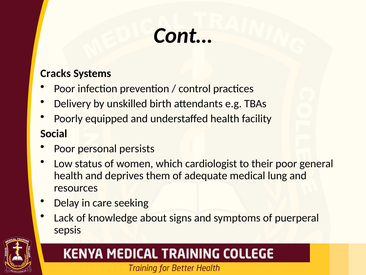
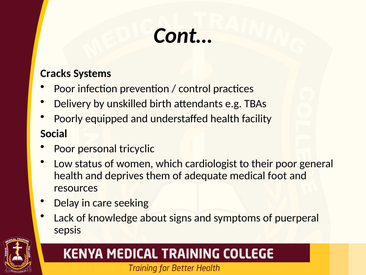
persists: persists -> tricyclic
lung: lung -> foot
